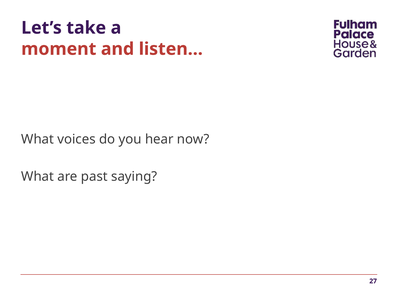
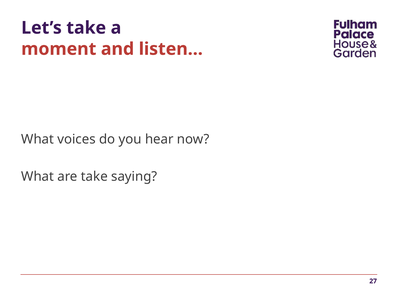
are past: past -> take
